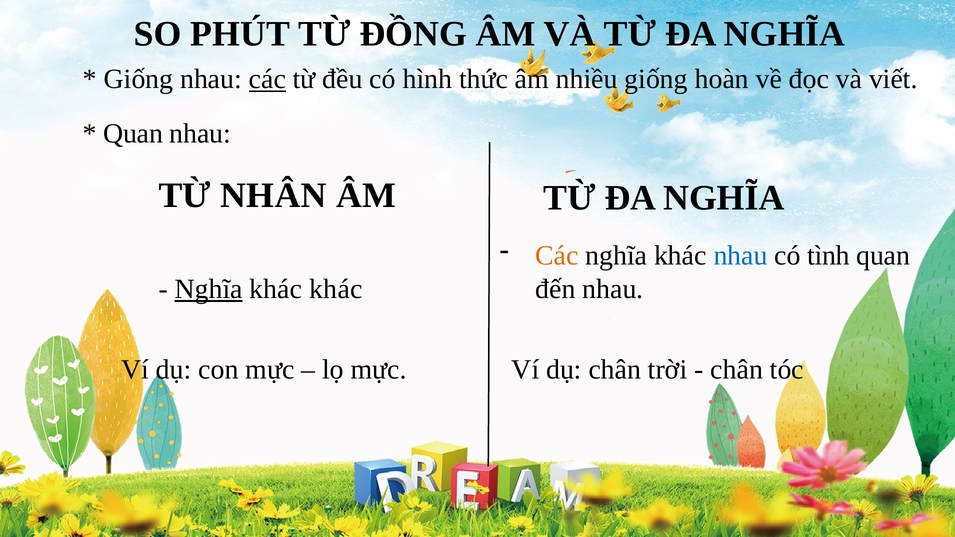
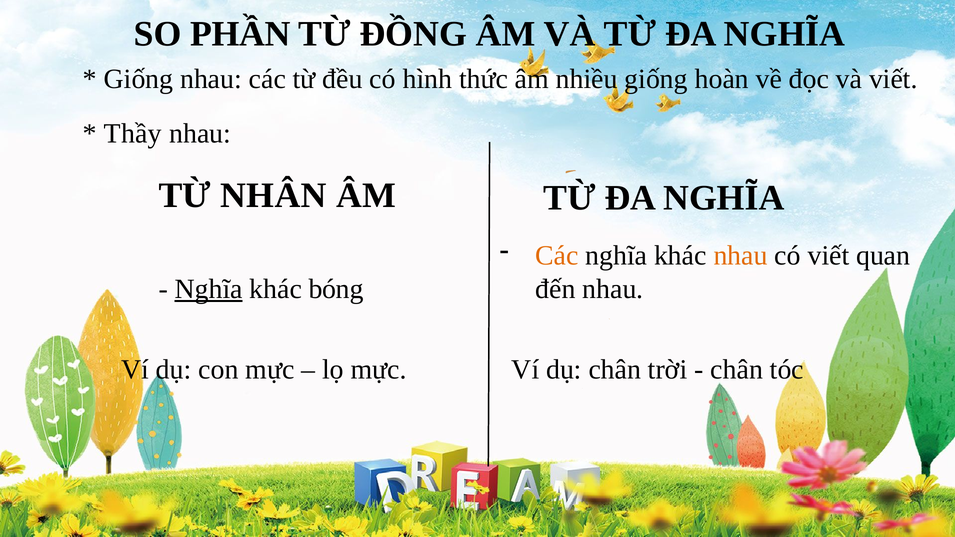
PHÚT: PHÚT -> PHẦN
các at (267, 79) underline: present -> none
Quan at (133, 133): Quan -> Thầy
nhau at (741, 255) colour: blue -> orange
có tình: tình -> viết
khác khác: khác -> bóng
